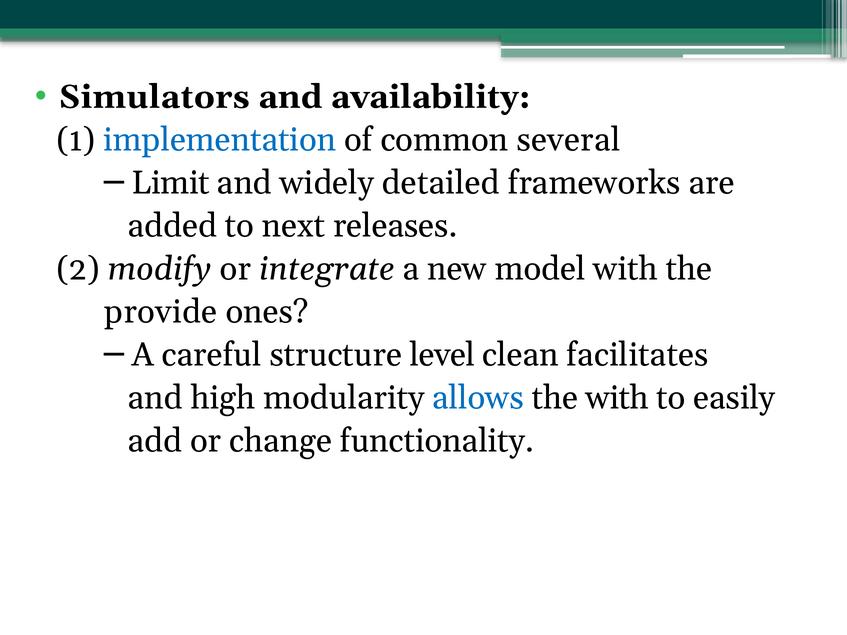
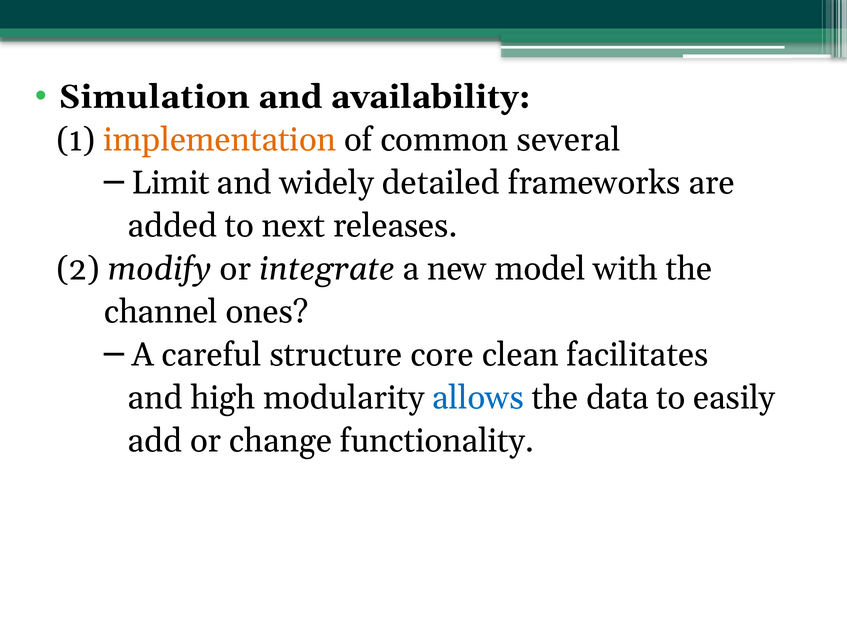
Simulators: Simulators -> Simulation
implementation colour: blue -> orange
provide: provide -> channel
level: level -> core
the with: with -> data
